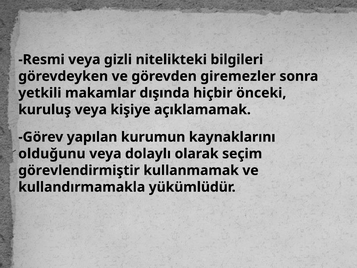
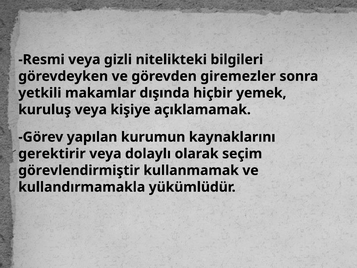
önceki: önceki -> yemek
olduğunu: olduğunu -> gerektirir
